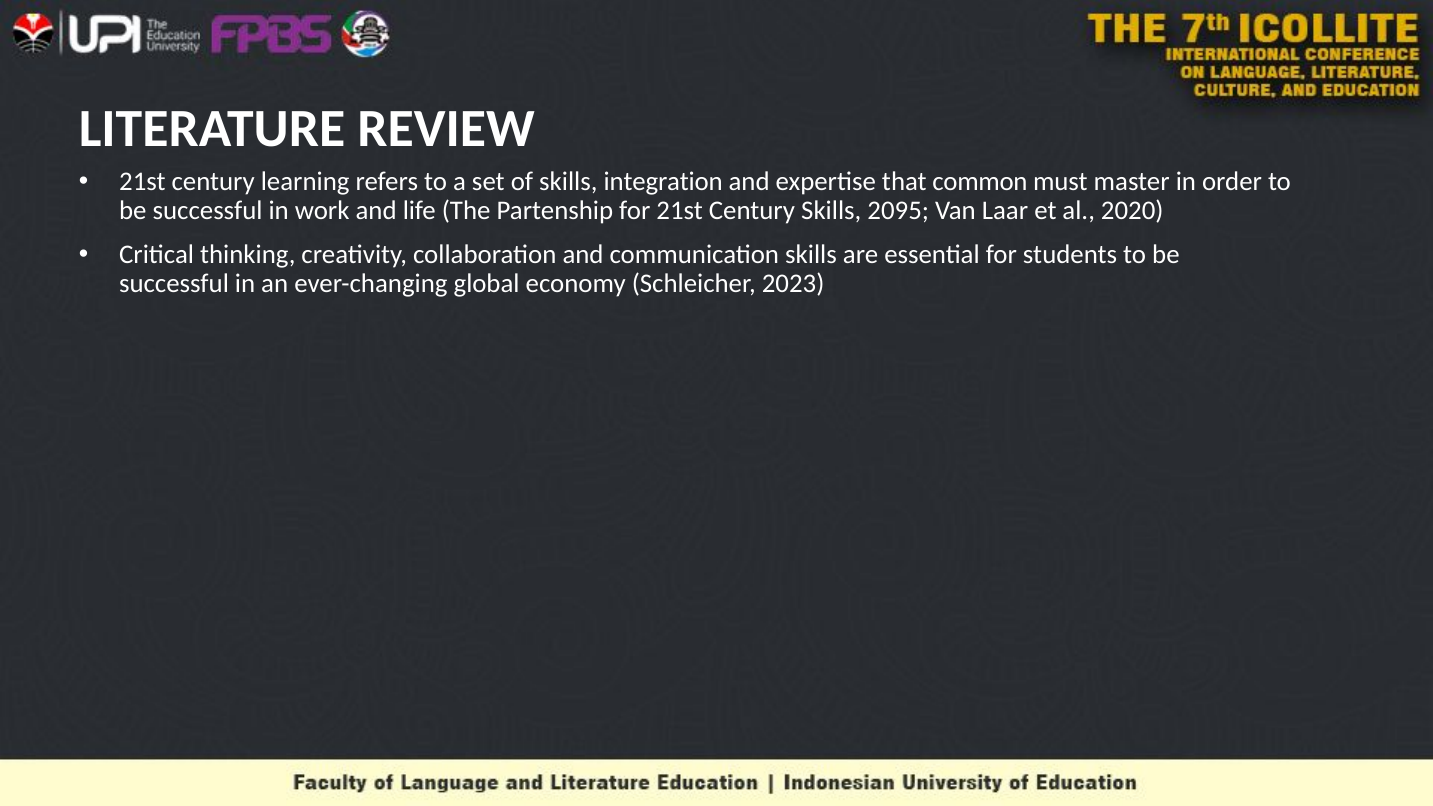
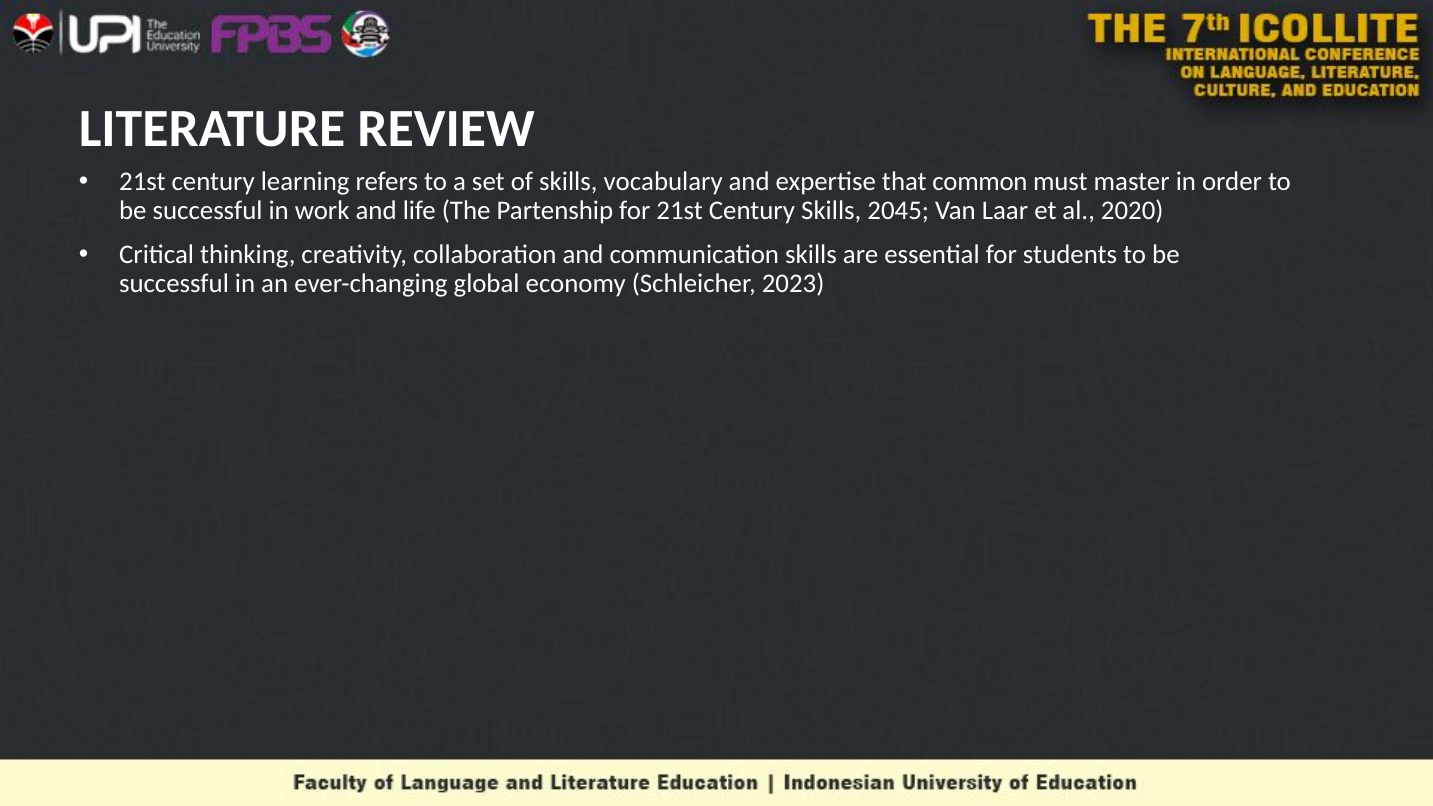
integration: integration -> vocabulary
2095: 2095 -> 2045
